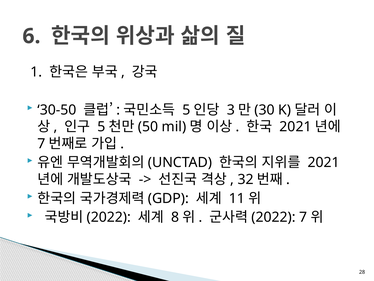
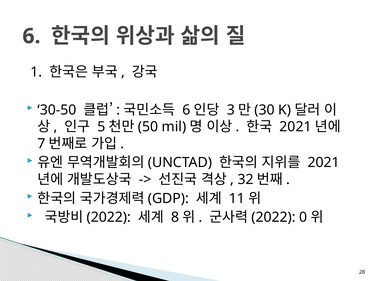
5 at (186, 110): 5 -> 6
7 at (303, 217): 7 -> 0
